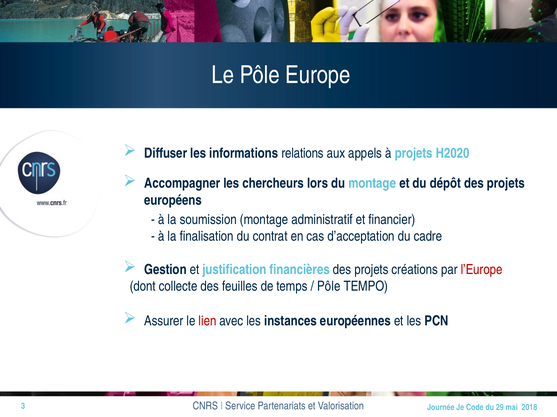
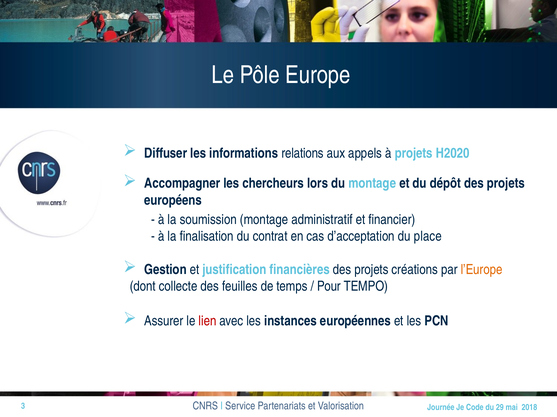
cadre: cadre -> place
l’Europe colour: red -> orange
Pôle at (329, 287): Pôle -> Pour
